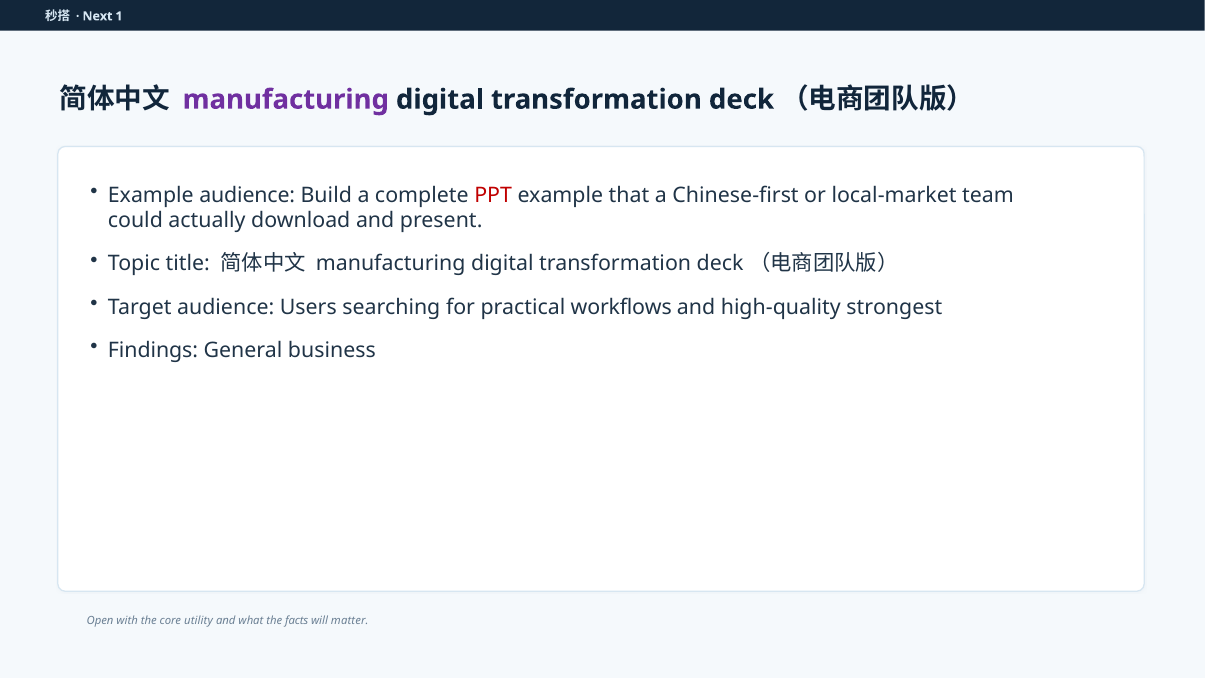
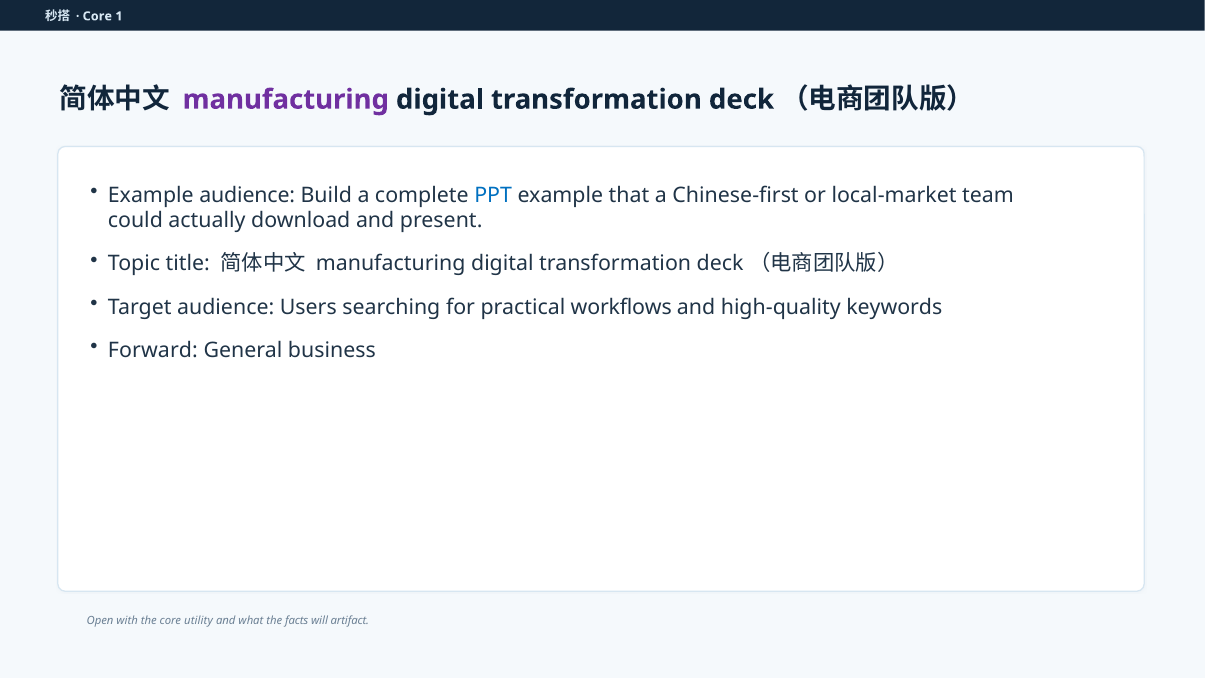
Next at (97, 16): Next -> Core
PPT colour: red -> blue
strongest: strongest -> keywords
Findings: Findings -> Forward
matter: matter -> artifact
